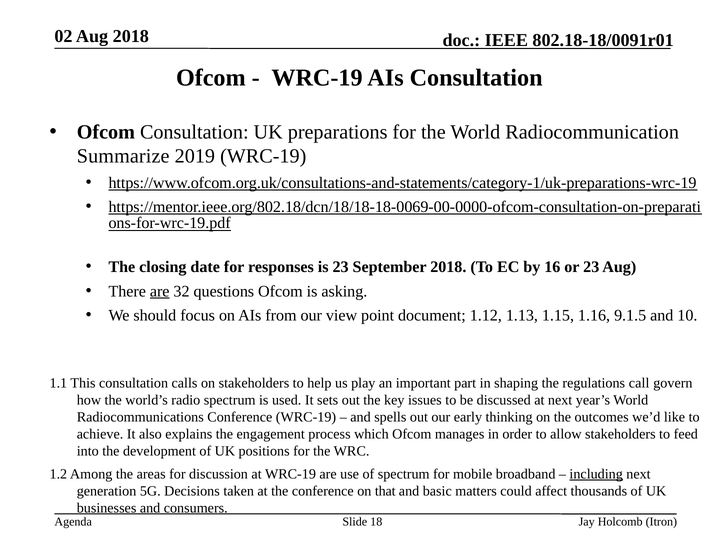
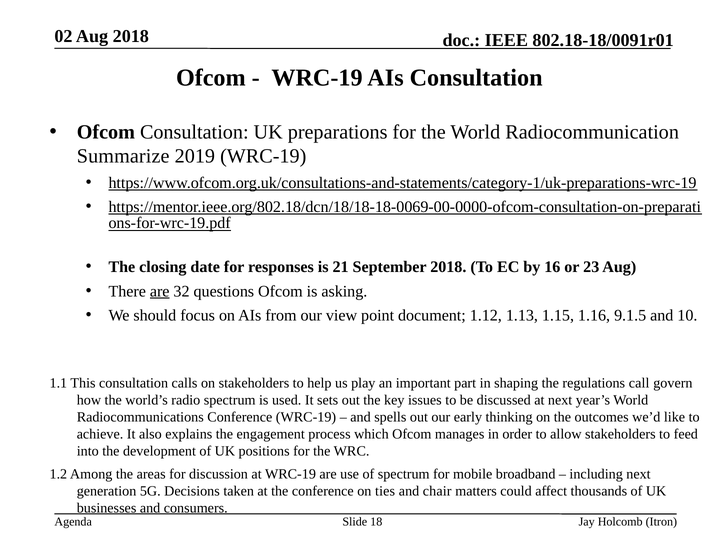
is 23: 23 -> 21
including underline: present -> none
that: that -> ties
basic: basic -> chair
